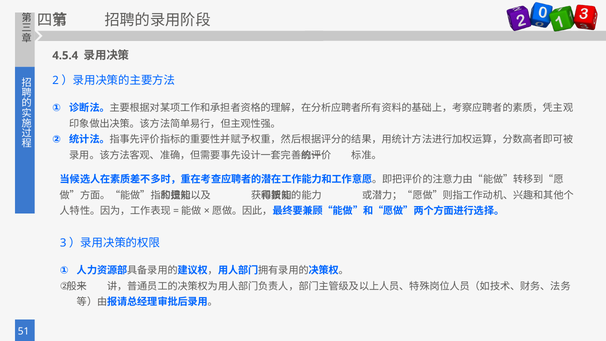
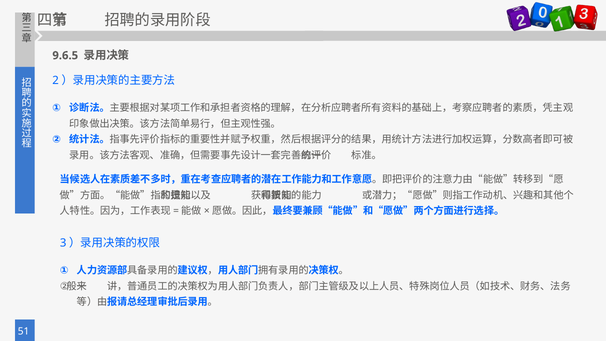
4.5.4: 4.5.4 -> 9.6.5
